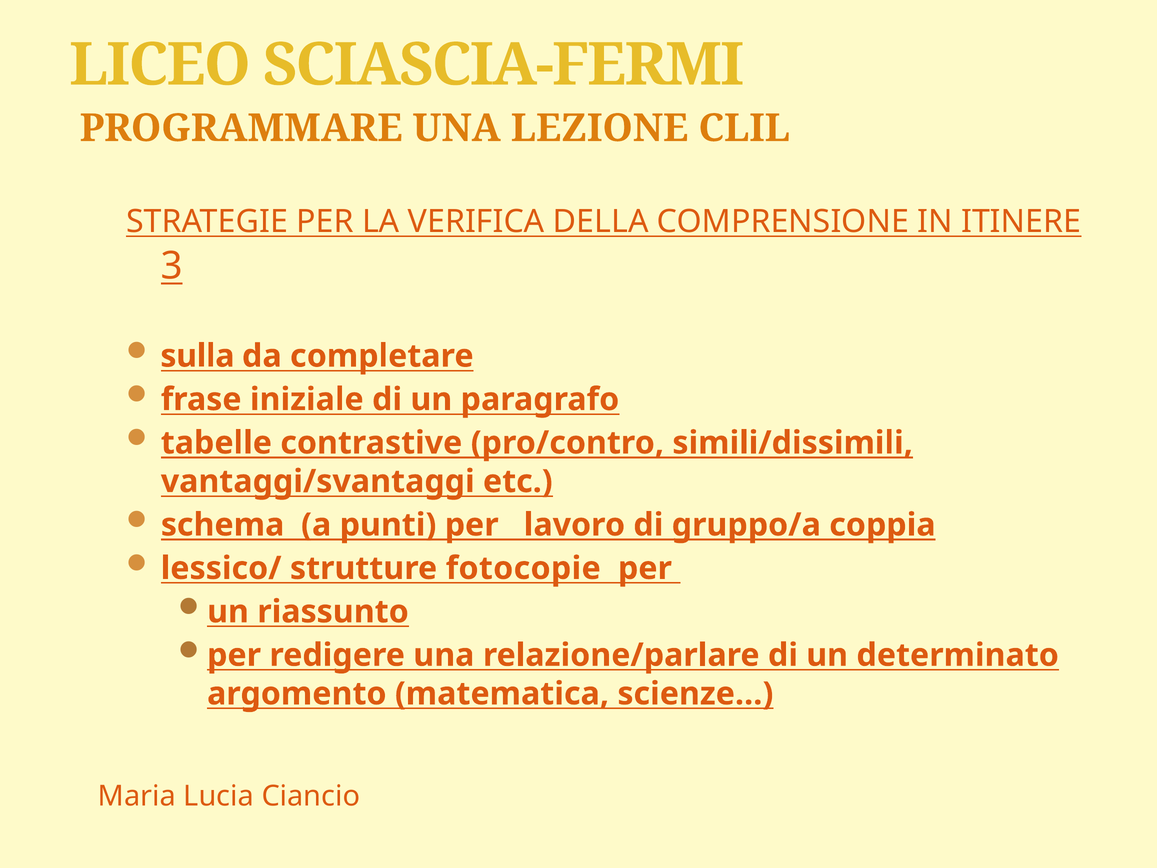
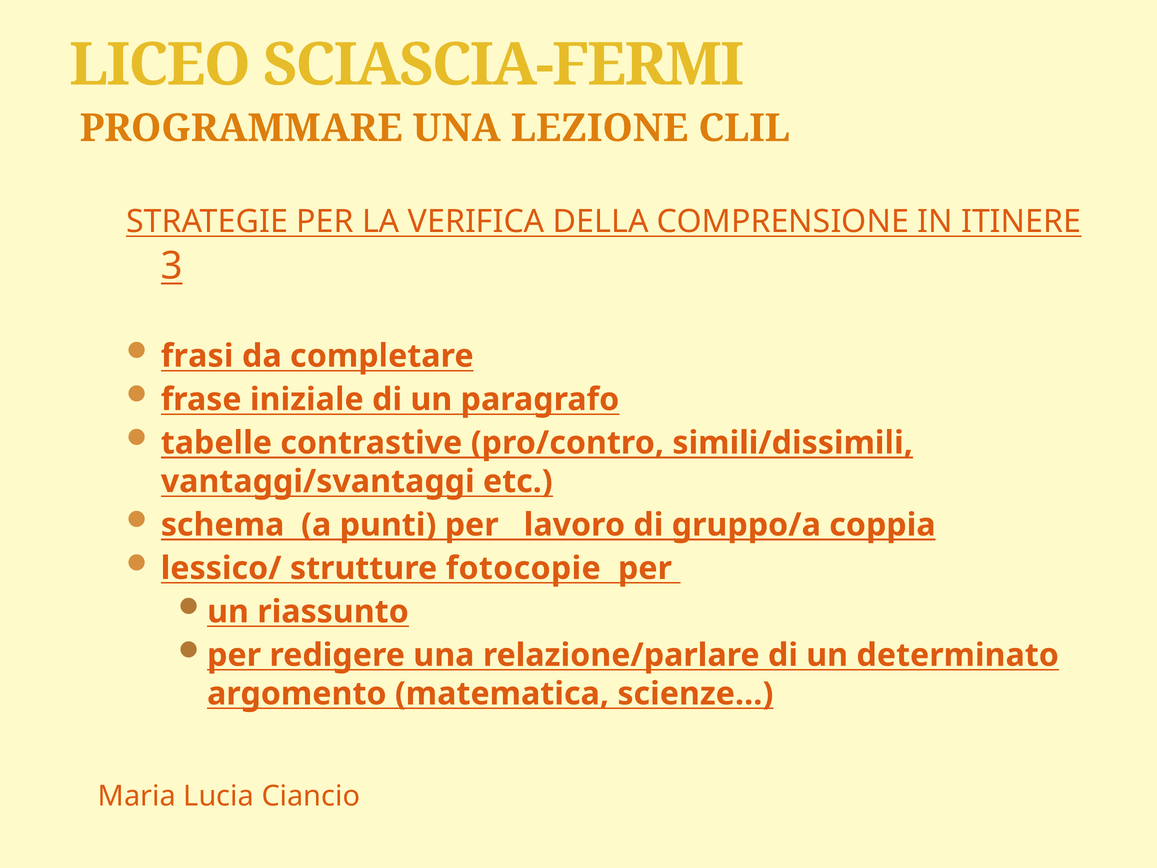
sulla: sulla -> frasi
